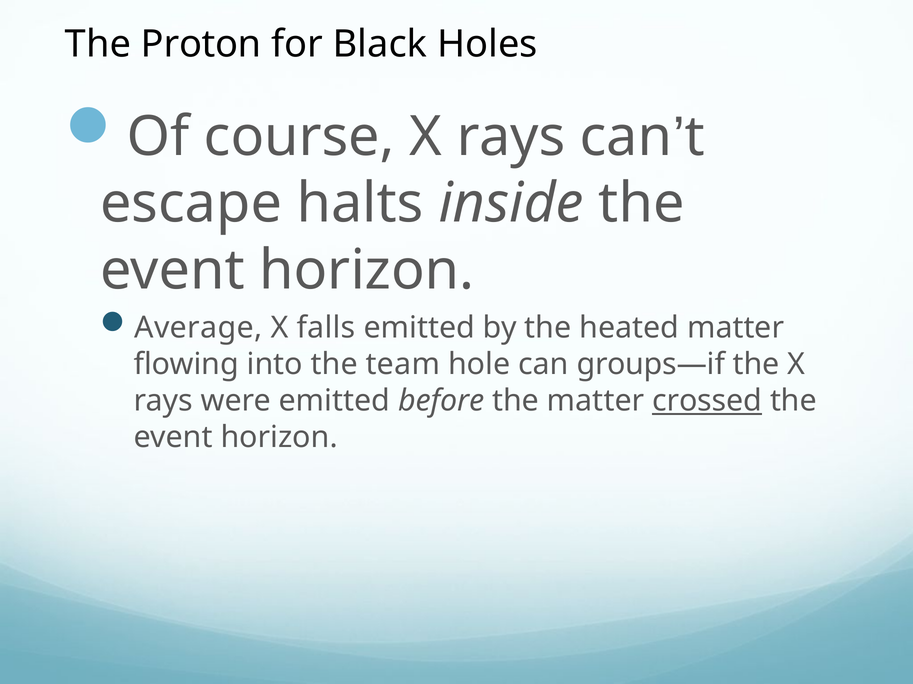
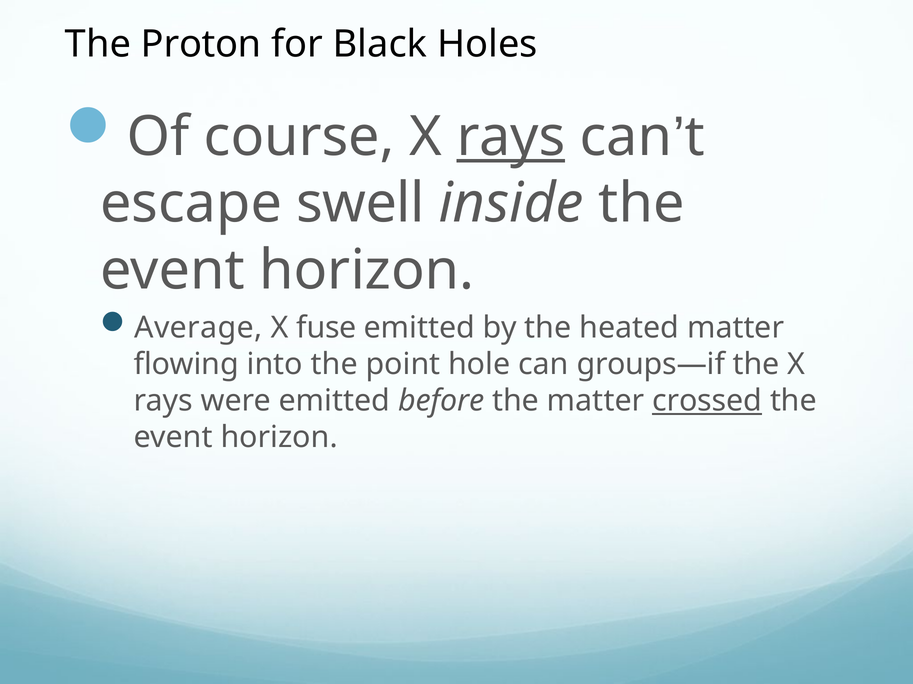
rays at (511, 137) underline: none -> present
halts: halts -> swell
falls: falls -> fuse
team: team -> point
